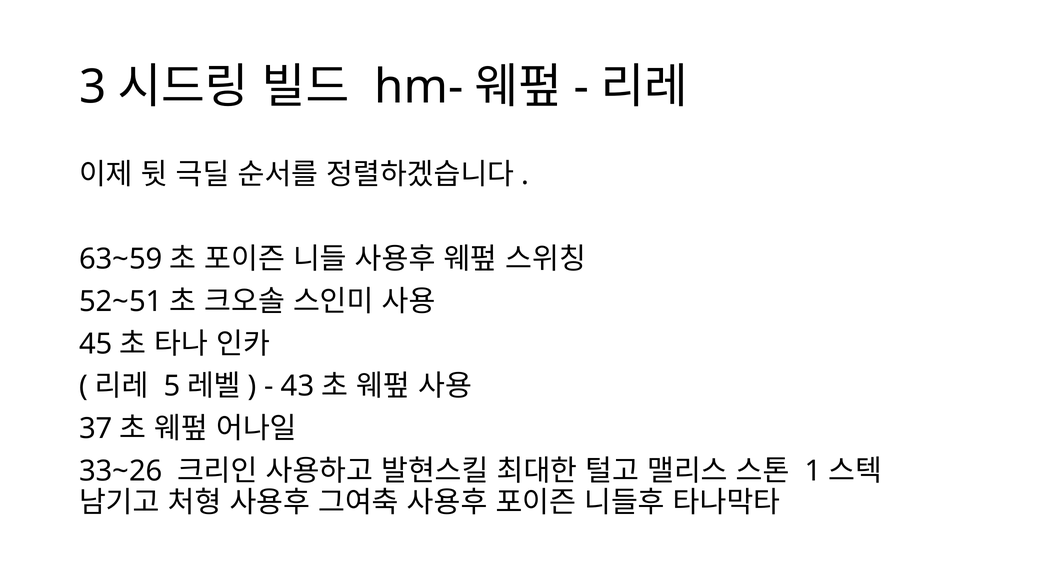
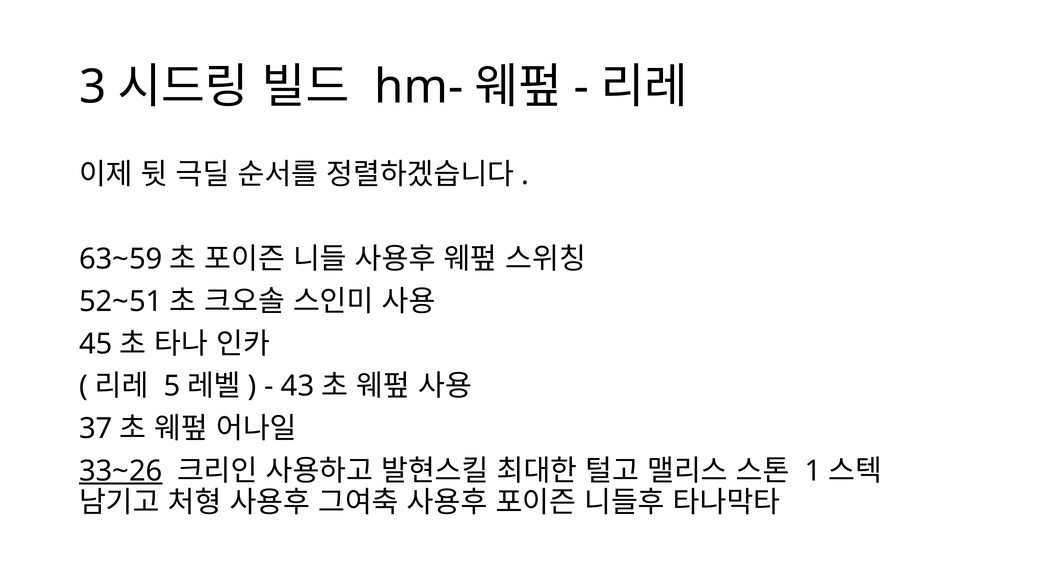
33~26 underline: none -> present
